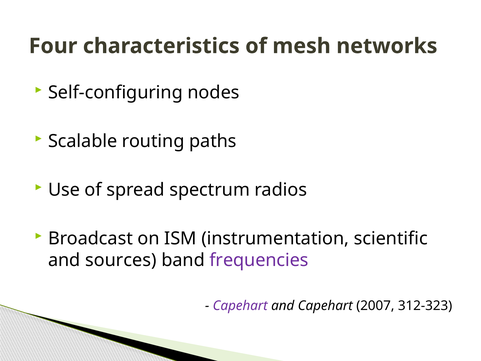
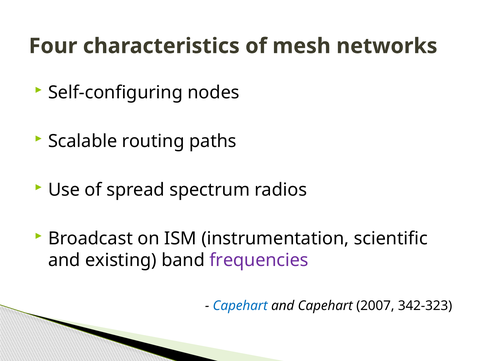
sources: sources -> existing
Capehart at (240, 306) colour: purple -> blue
312-323: 312-323 -> 342-323
